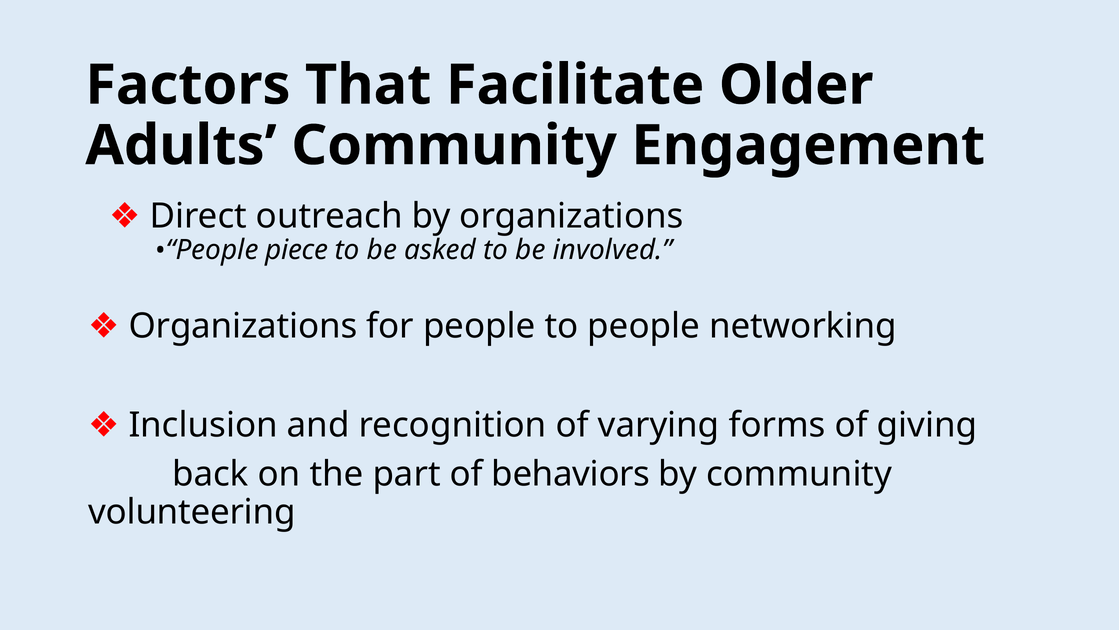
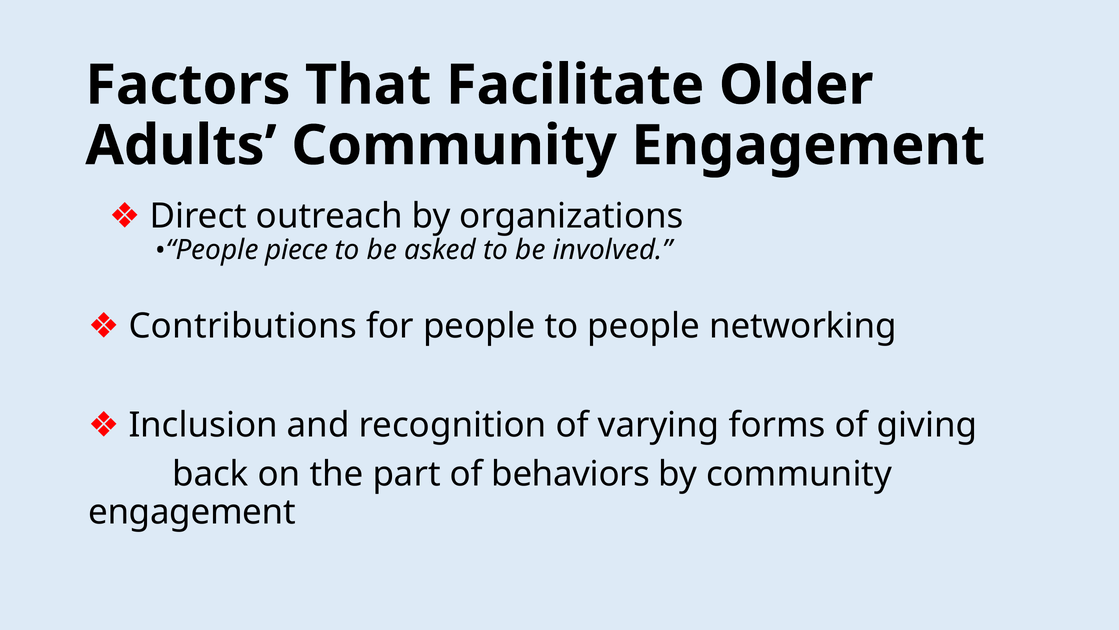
Organizations at (243, 326): Organizations -> Contributions
volunteering at (192, 512): volunteering -> engagement
